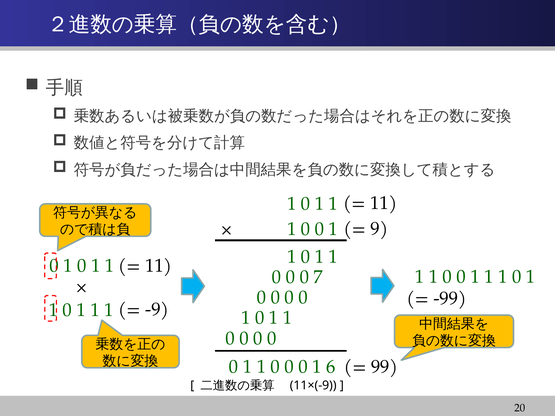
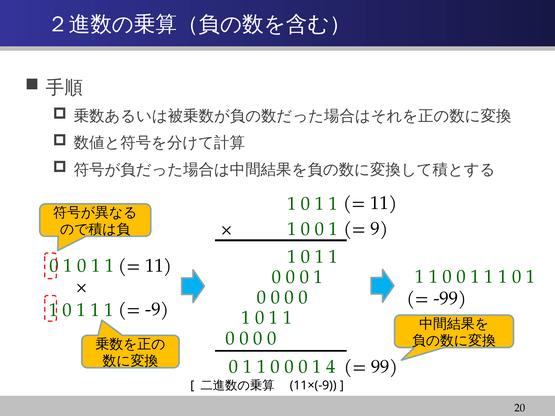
7 at (318, 277): 7 -> 1
6: 6 -> 4
